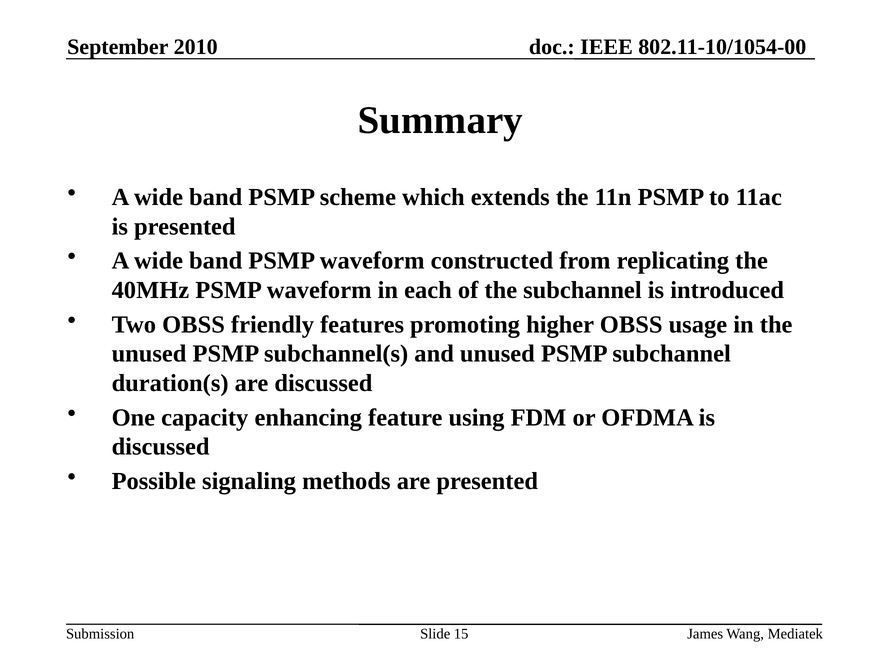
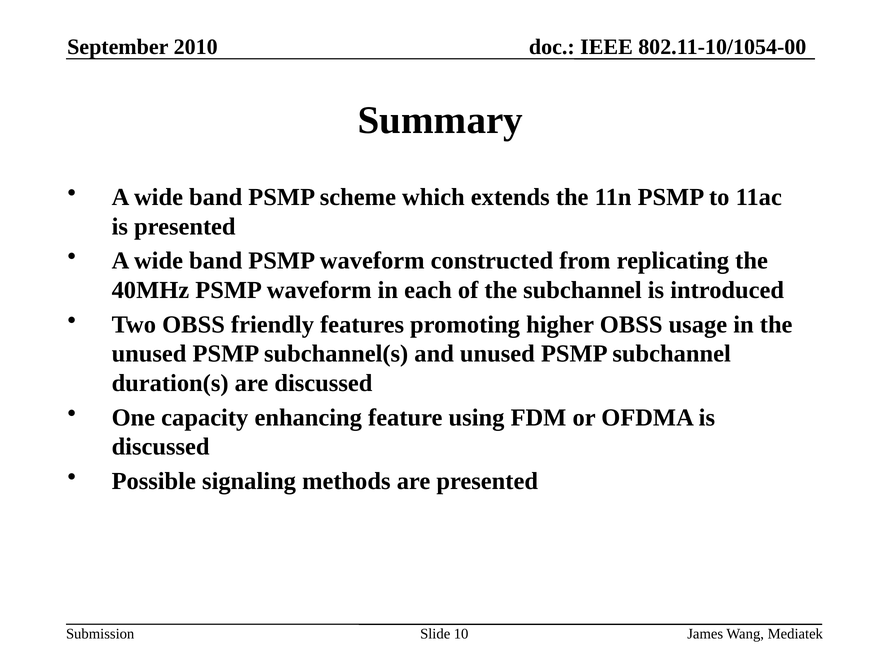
15: 15 -> 10
